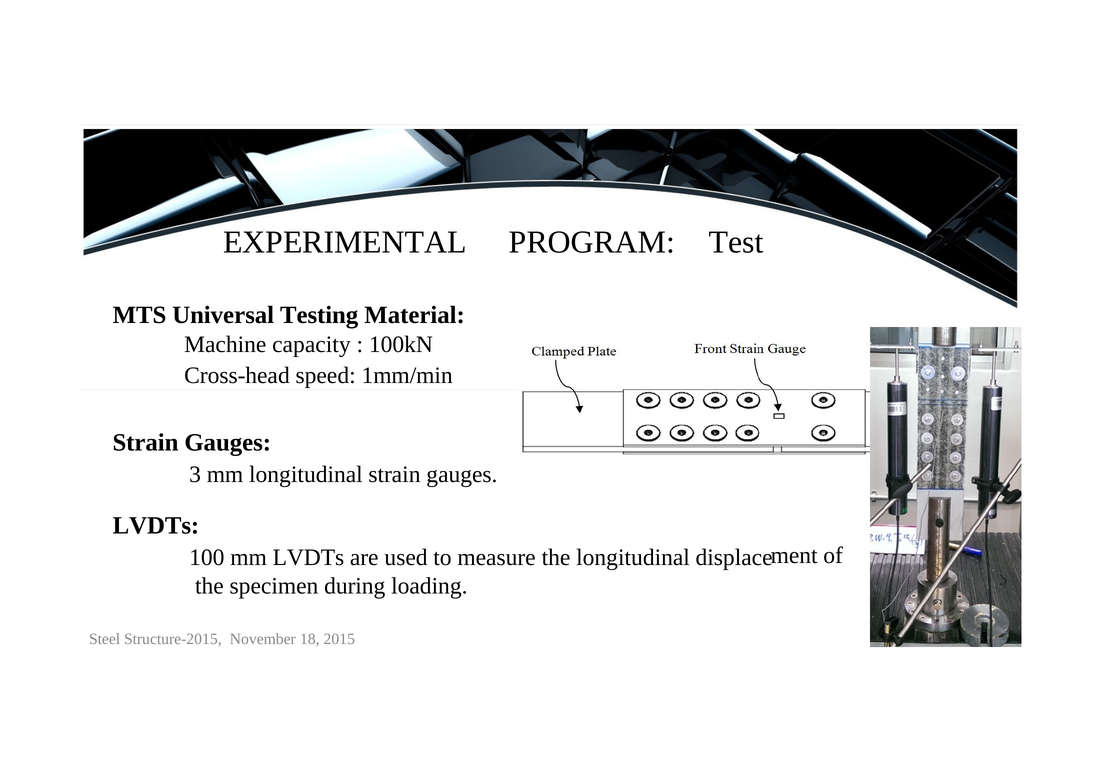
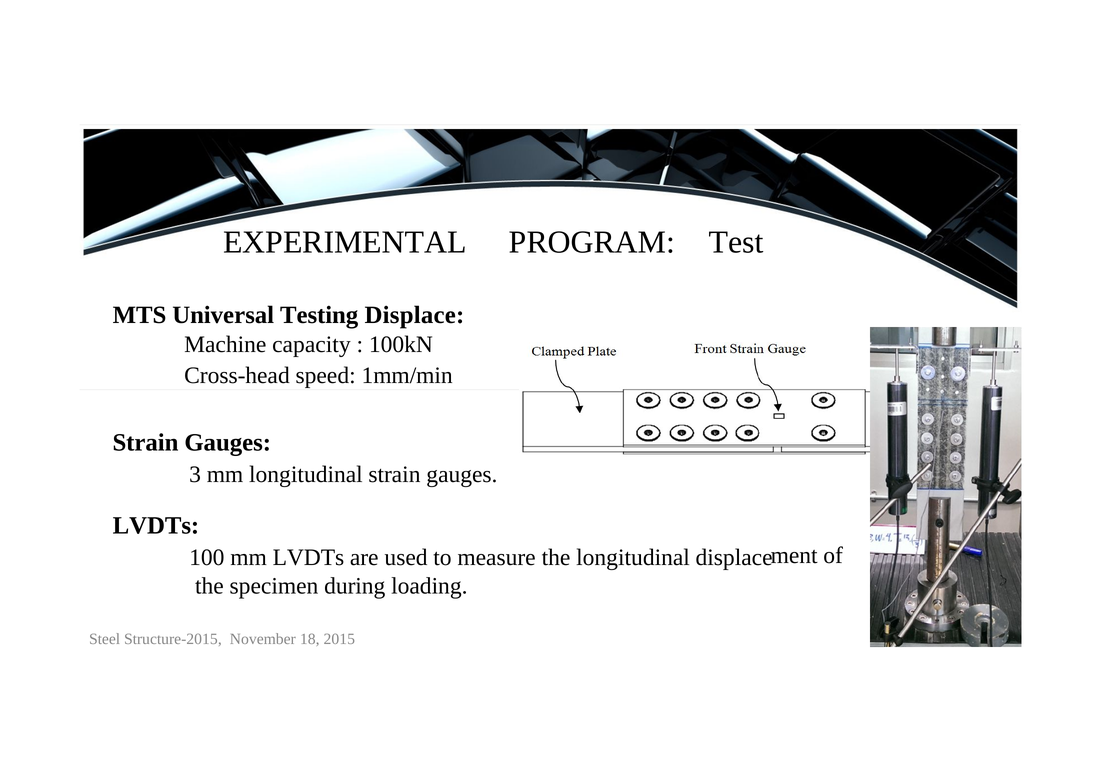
Testing Material: Material -> Displace
